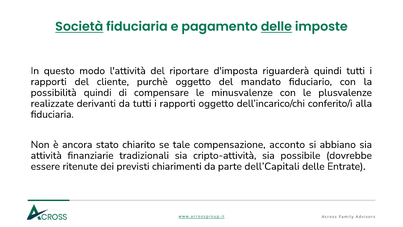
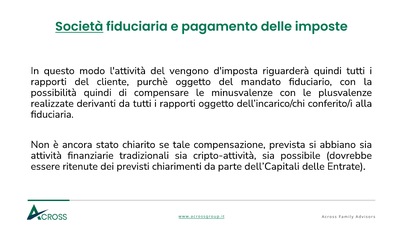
delle at (276, 27) underline: present -> none
riportare: riportare -> vengono
acconto: acconto -> prevista
